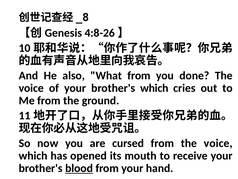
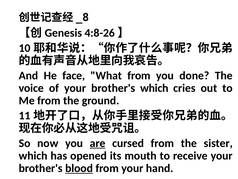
also: also -> face
are underline: none -> present
from the voice: voice -> sister
